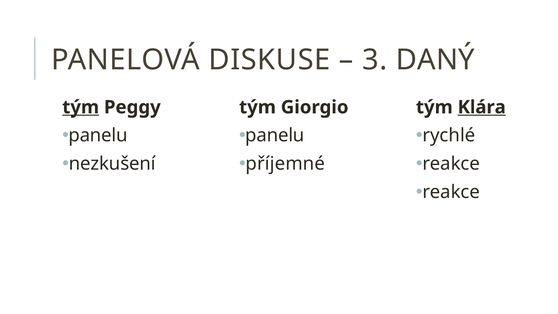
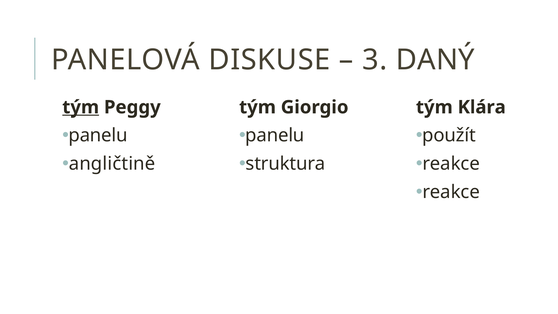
Klára underline: present -> none
rychlé: rychlé -> použít
nezkušení: nezkušení -> angličtině
příjemné: příjemné -> struktura
